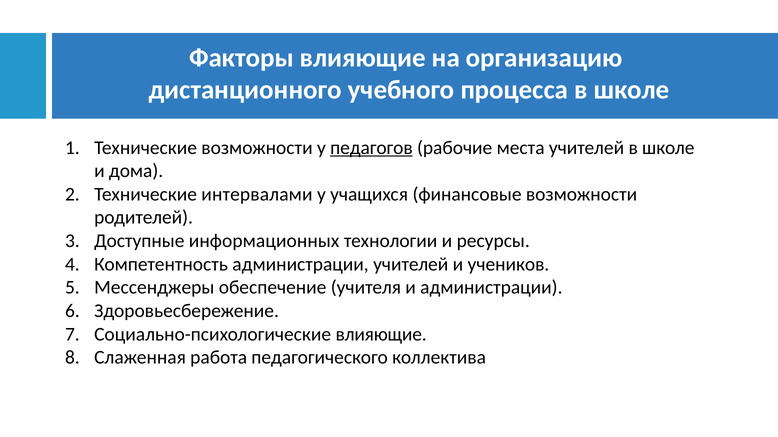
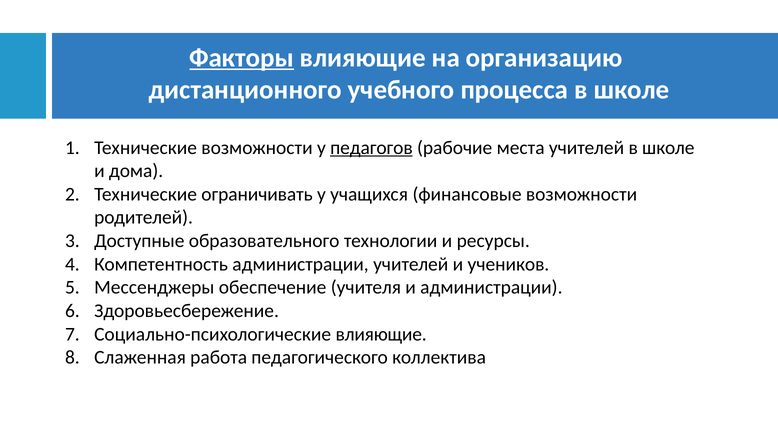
Факторы underline: none -> present
интервалами: интервалами -> ограничивать
информационных: информационных -> образовательного
